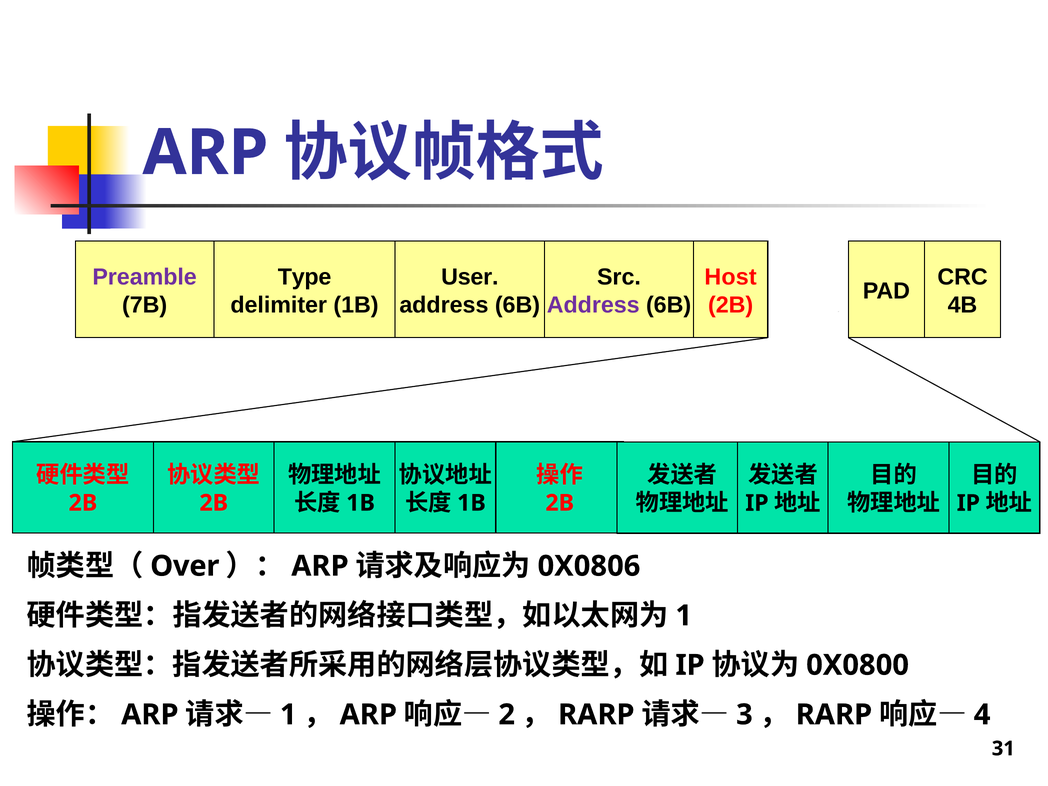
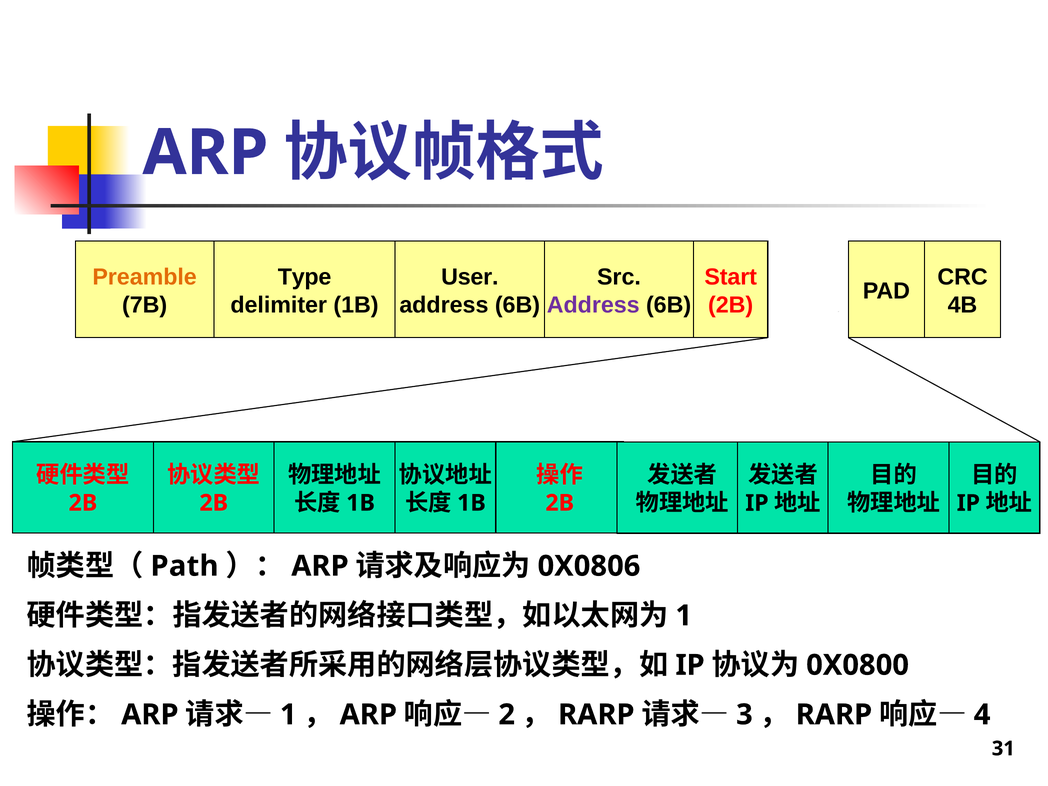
Preamble colour: purple -> orange
Host: Host -> Start
Over: Over -> Path
